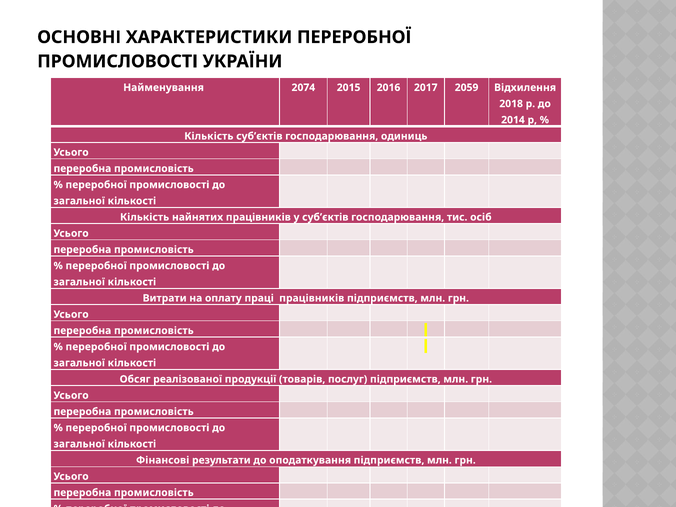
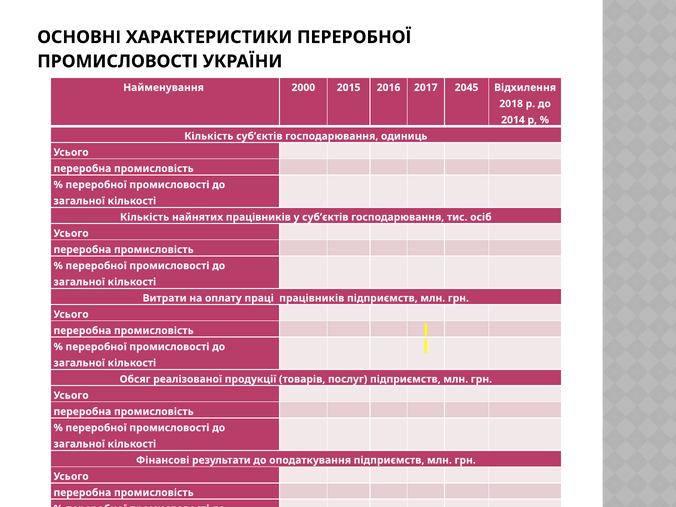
2074: 2074 -> 2000
2059: 2059 -> 2045
